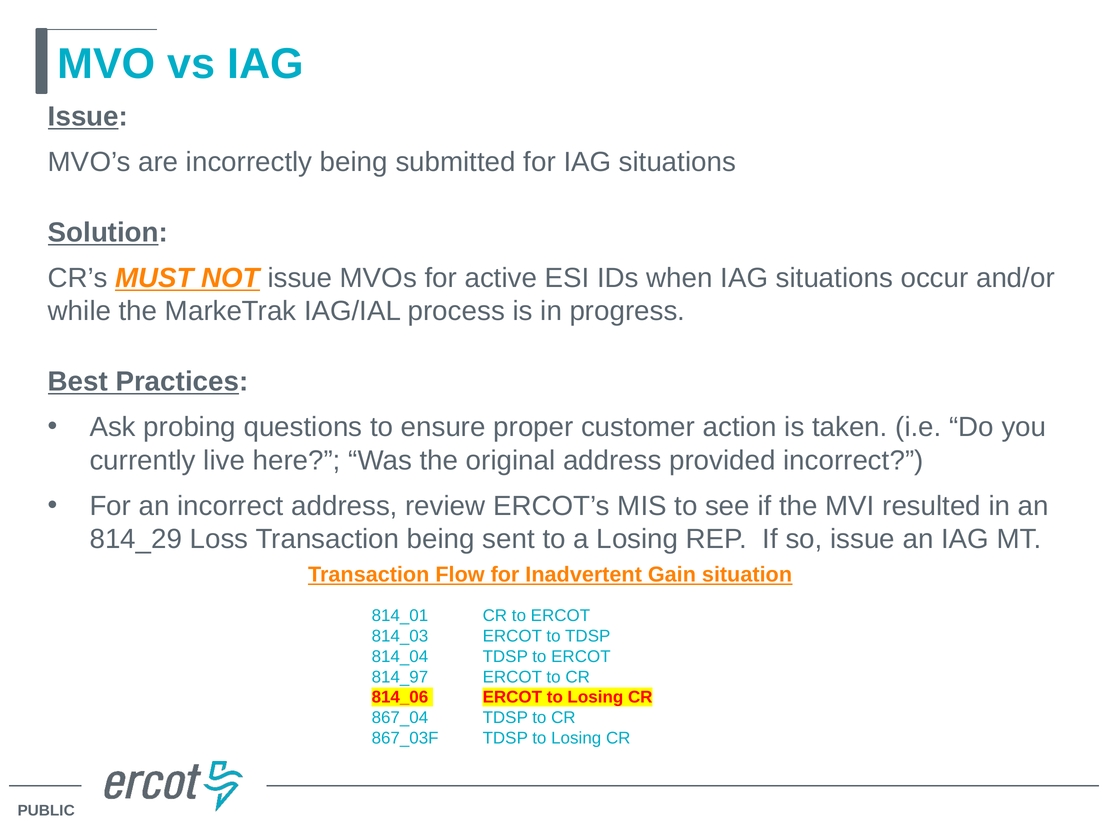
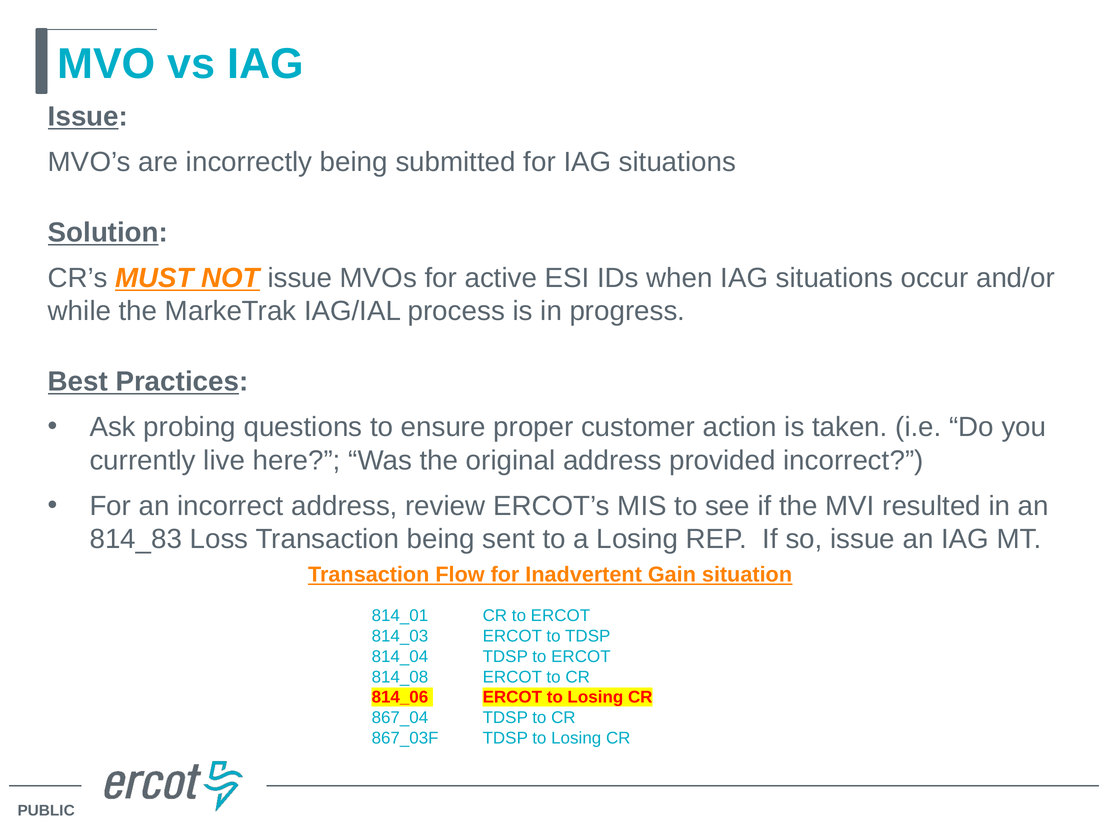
814_29: 814_29 -> 814_83
814_97: 814_97 -> 814_08
